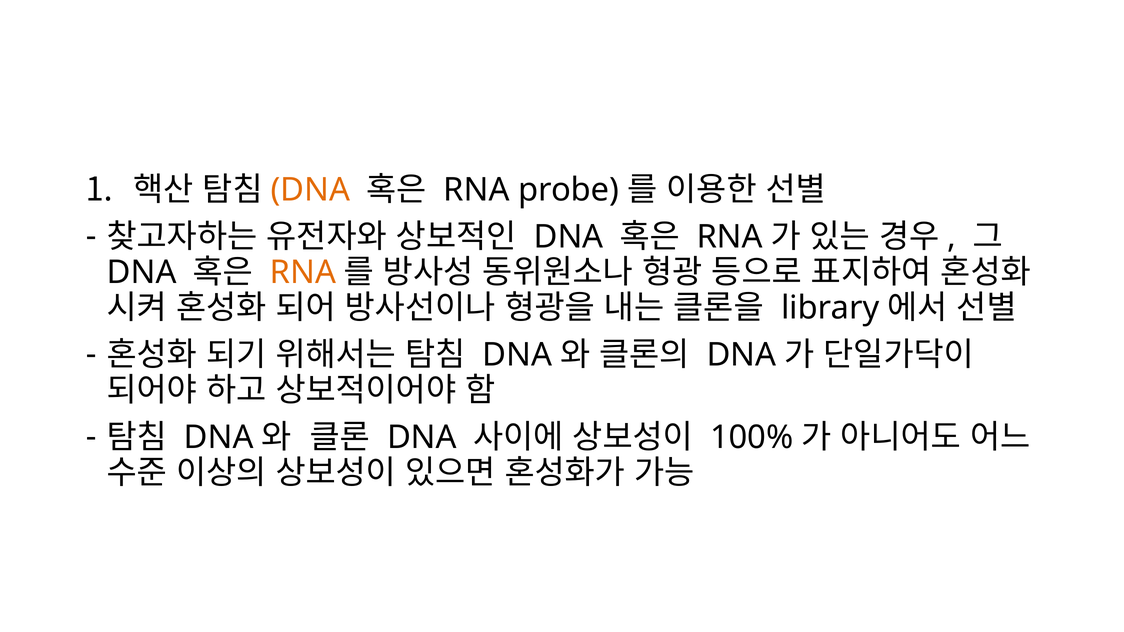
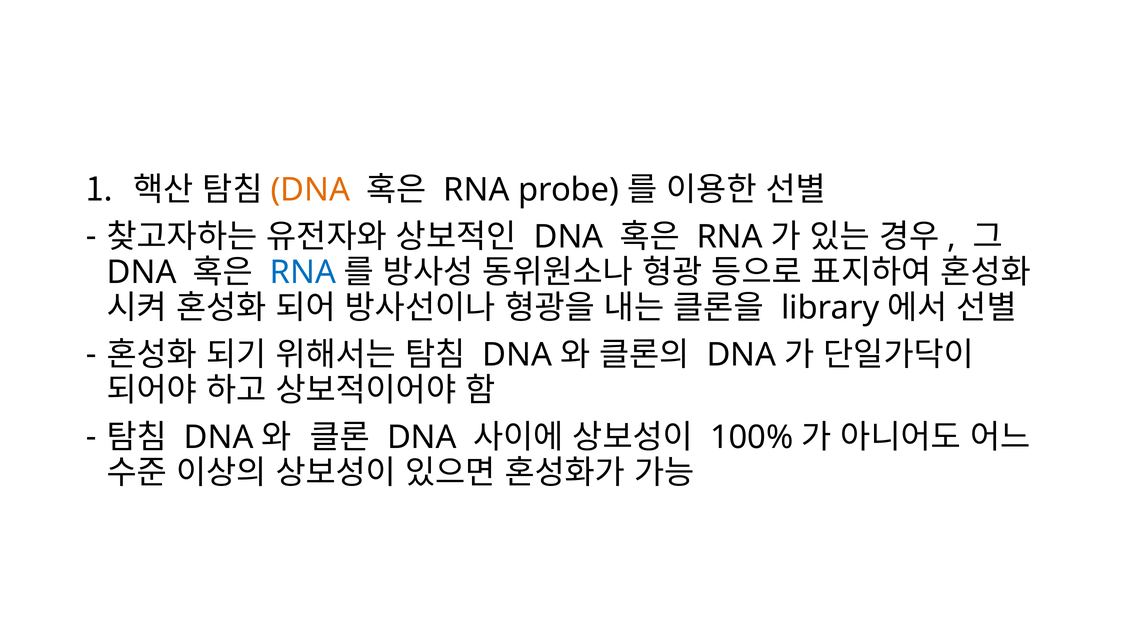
RNA at (303, 273) colour: orange -> blue
